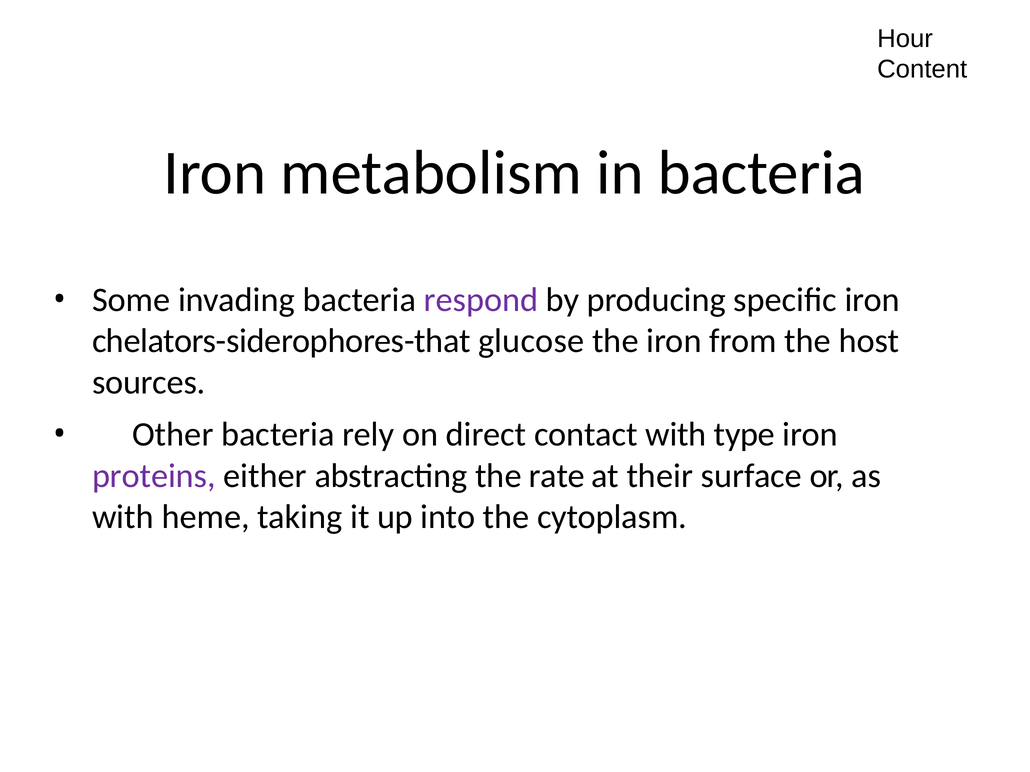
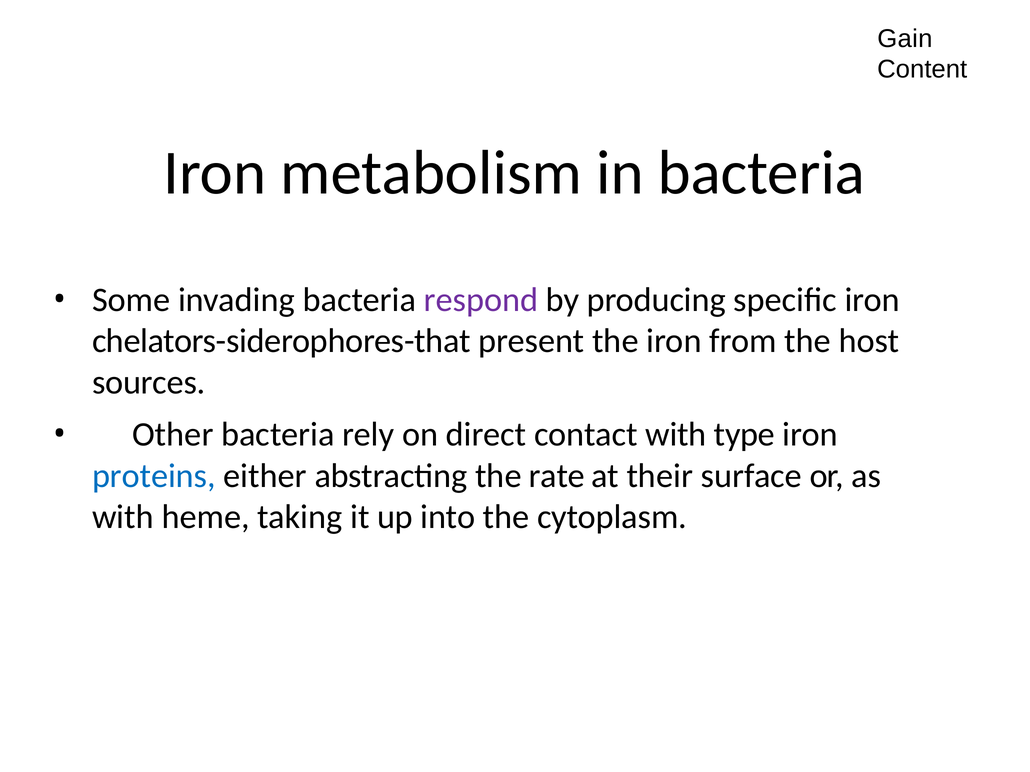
Hour: Hour -> Gain
glucose: glucose -> present
proteins colour: purple -> blue
